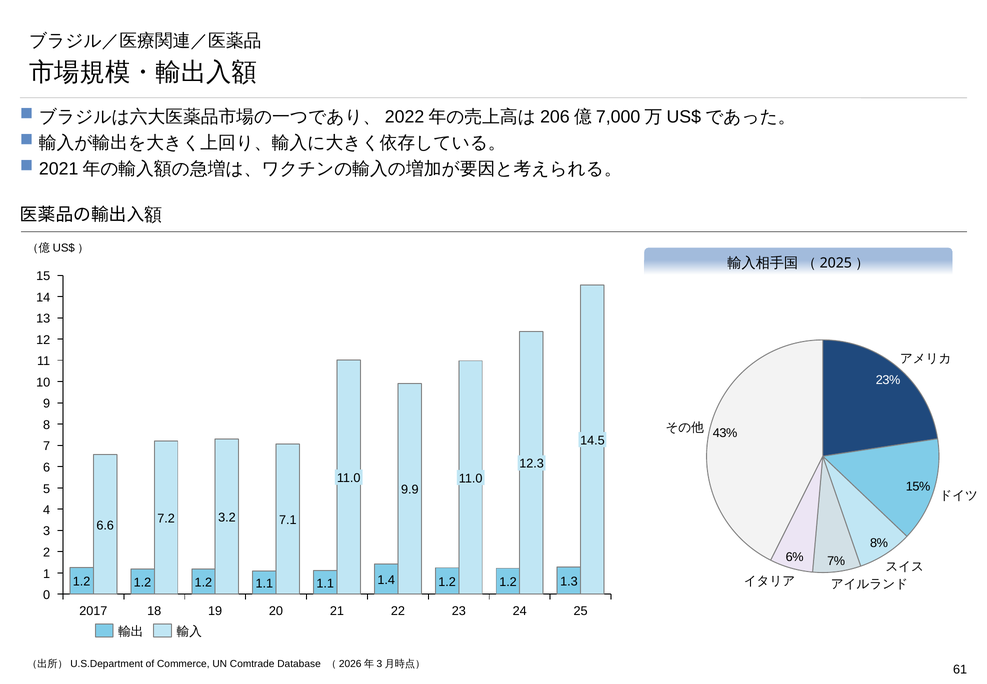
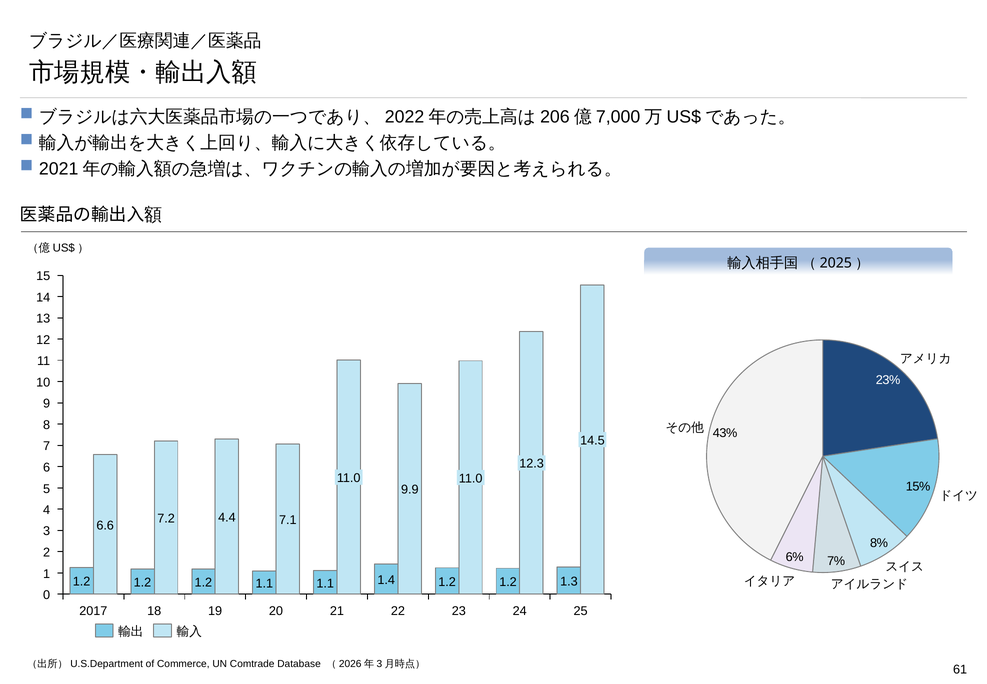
3.2: 3.2 -> 4.4
